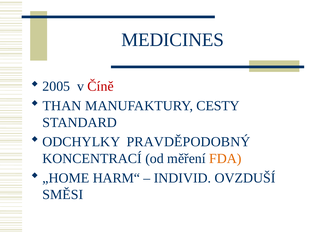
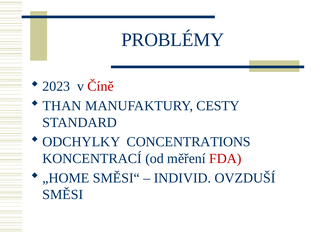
MEDICINES: MEDICINES -> PROBLÉMY
2005: 2005 -> 2023
PRAVDĚPODOBNÝ: PRAVDĚPODOBNÝ -> CONCENTRATIONS
FDA colour: orange -> red
HARM“: HARM“ -> SMĚSI“
